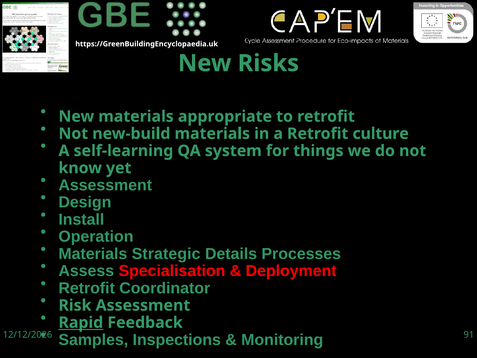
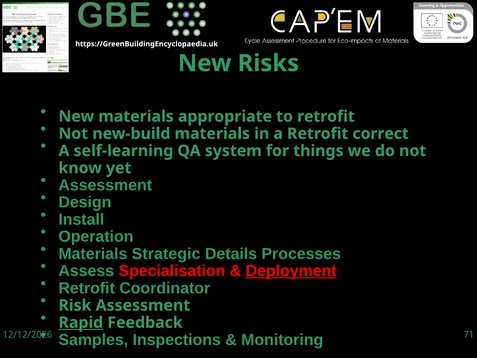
culture: culture -> correct
Deployment underline: none -> present
91: 91 -> 71
